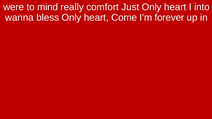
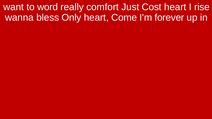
were: were -> want
mind: mind -> word
Just Only: Only -> Cost
into: into -> rise
